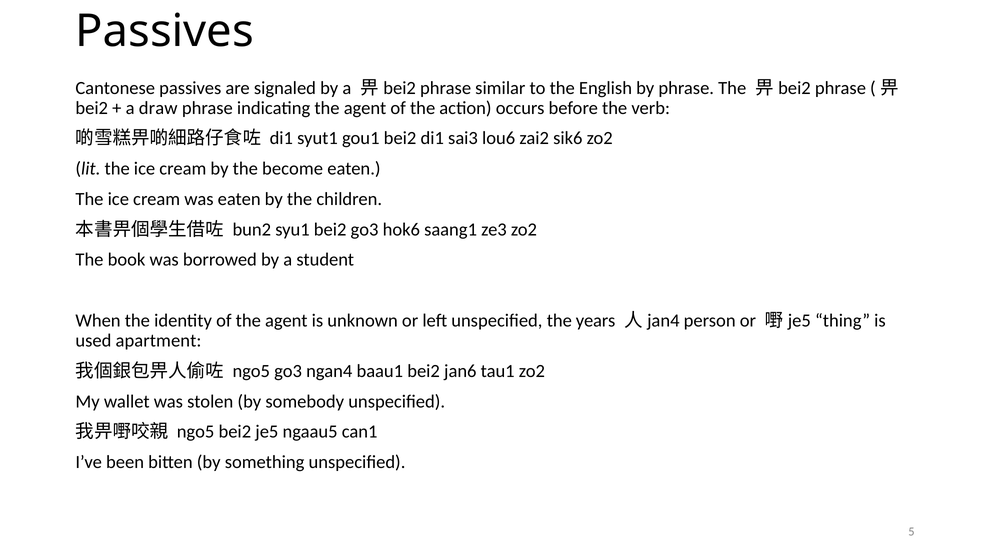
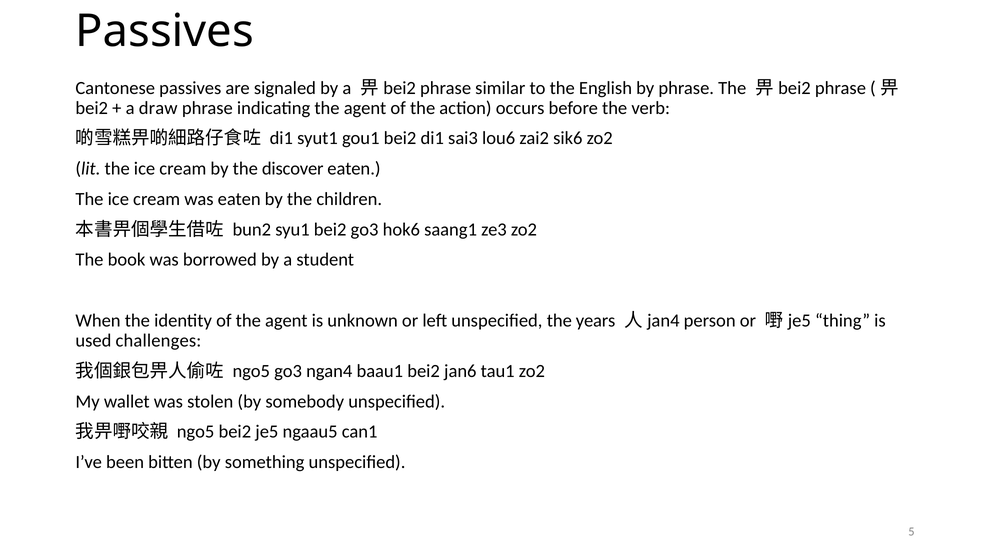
become: become -> discover
apartment: apartment -> challenges
